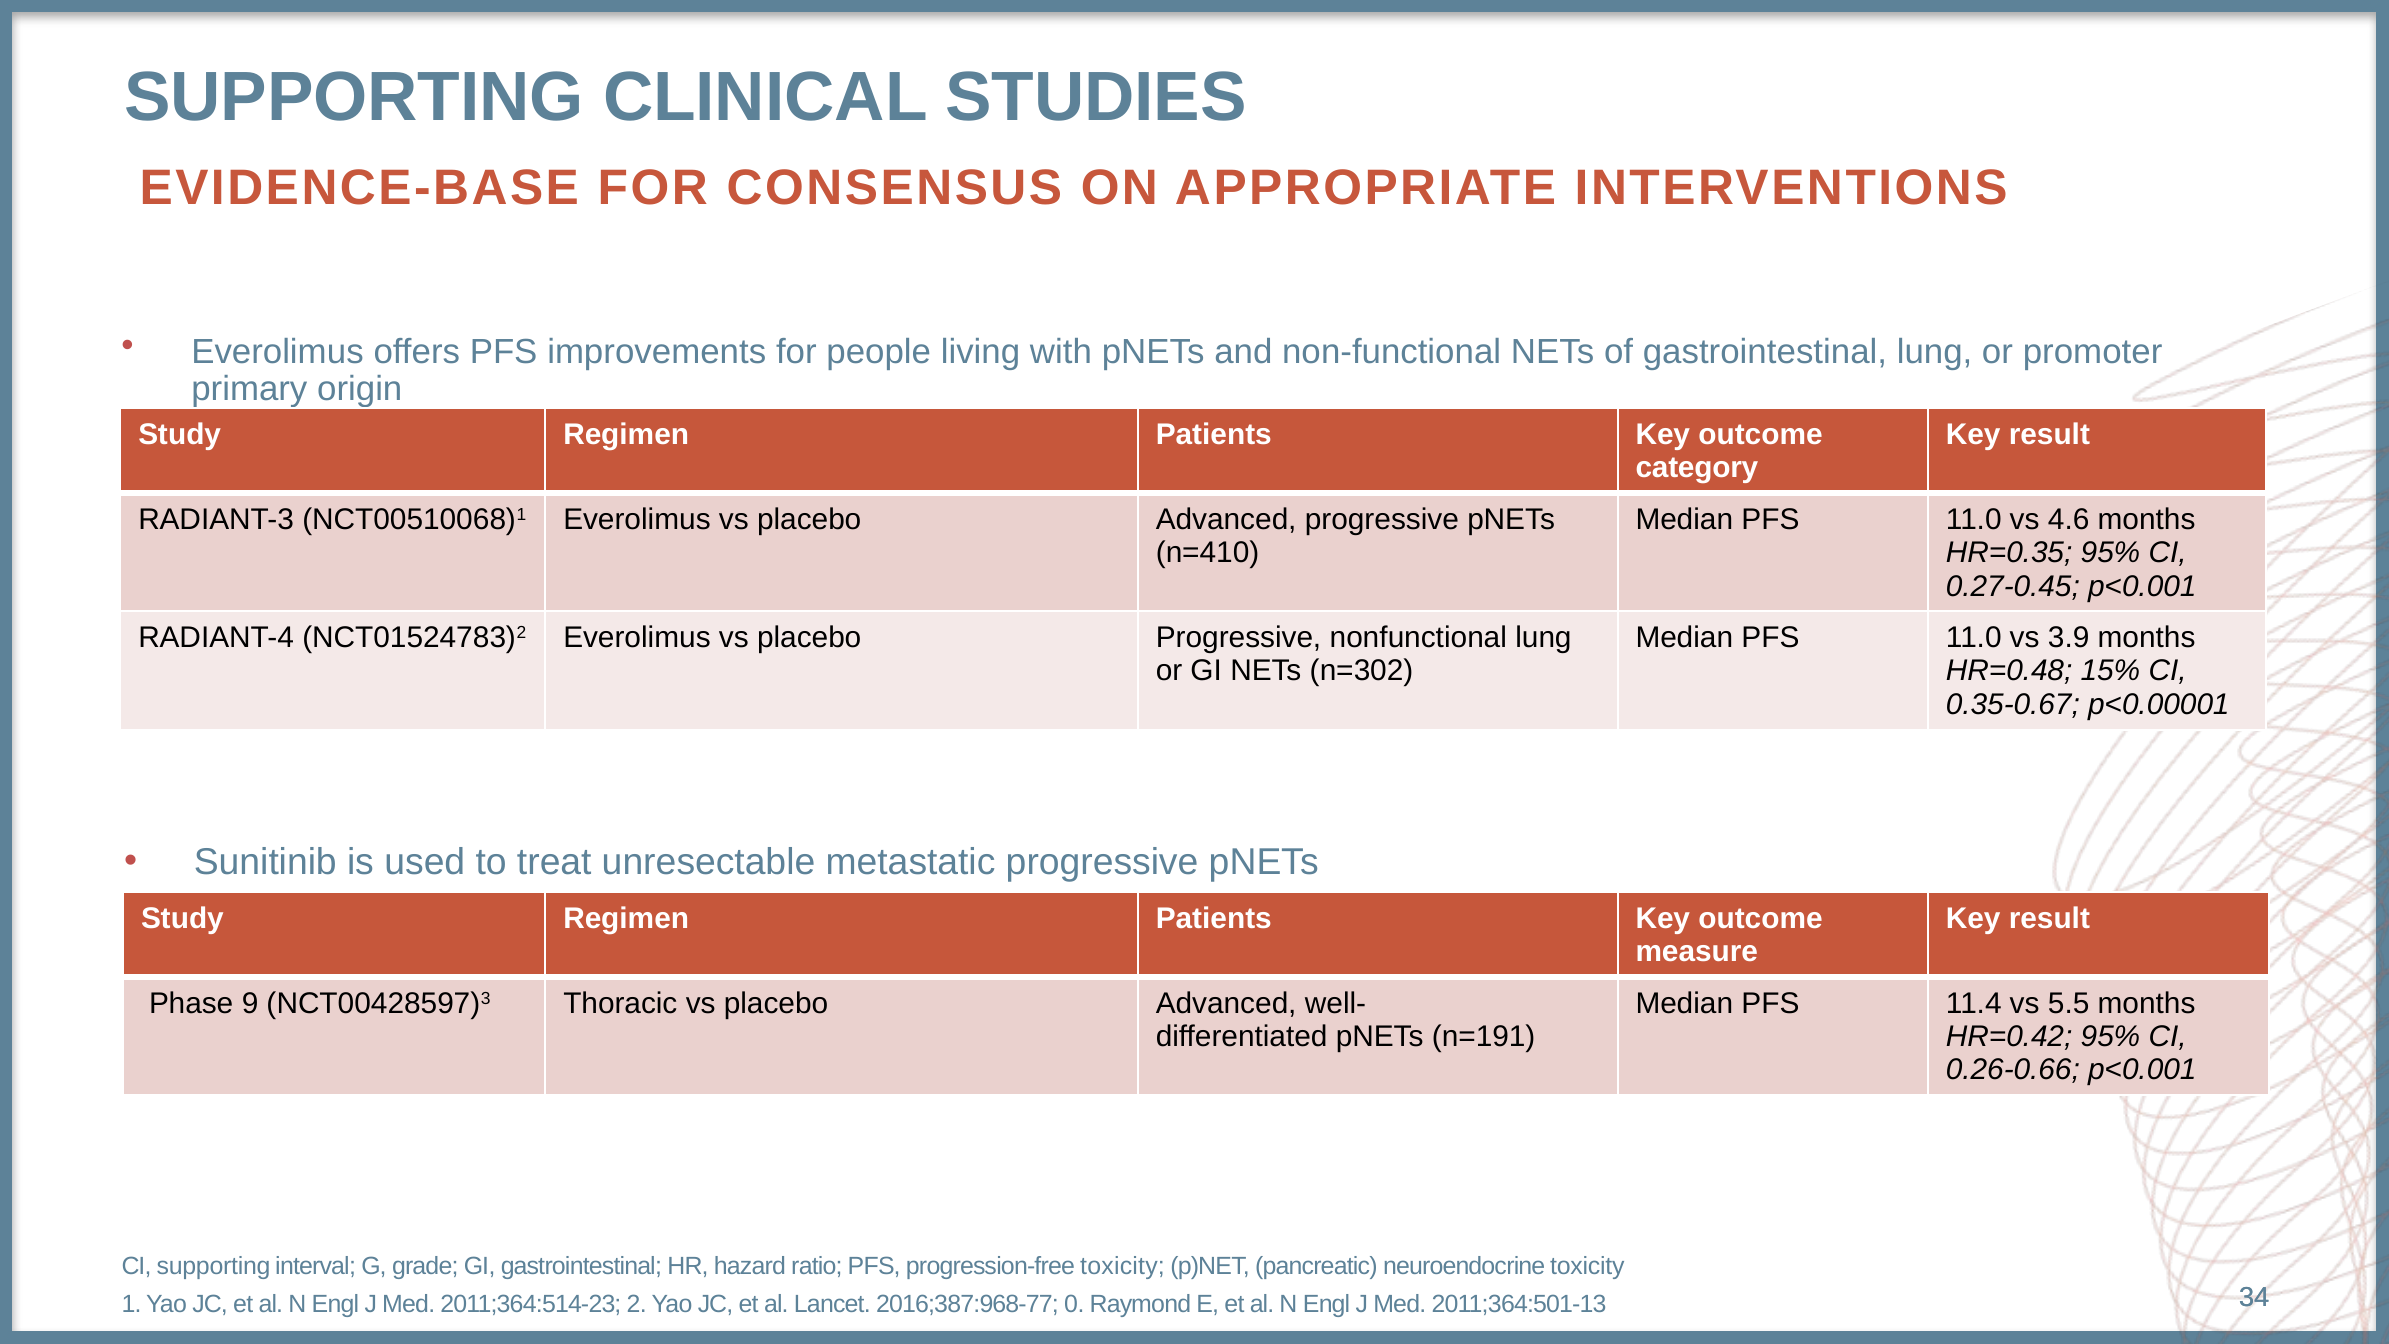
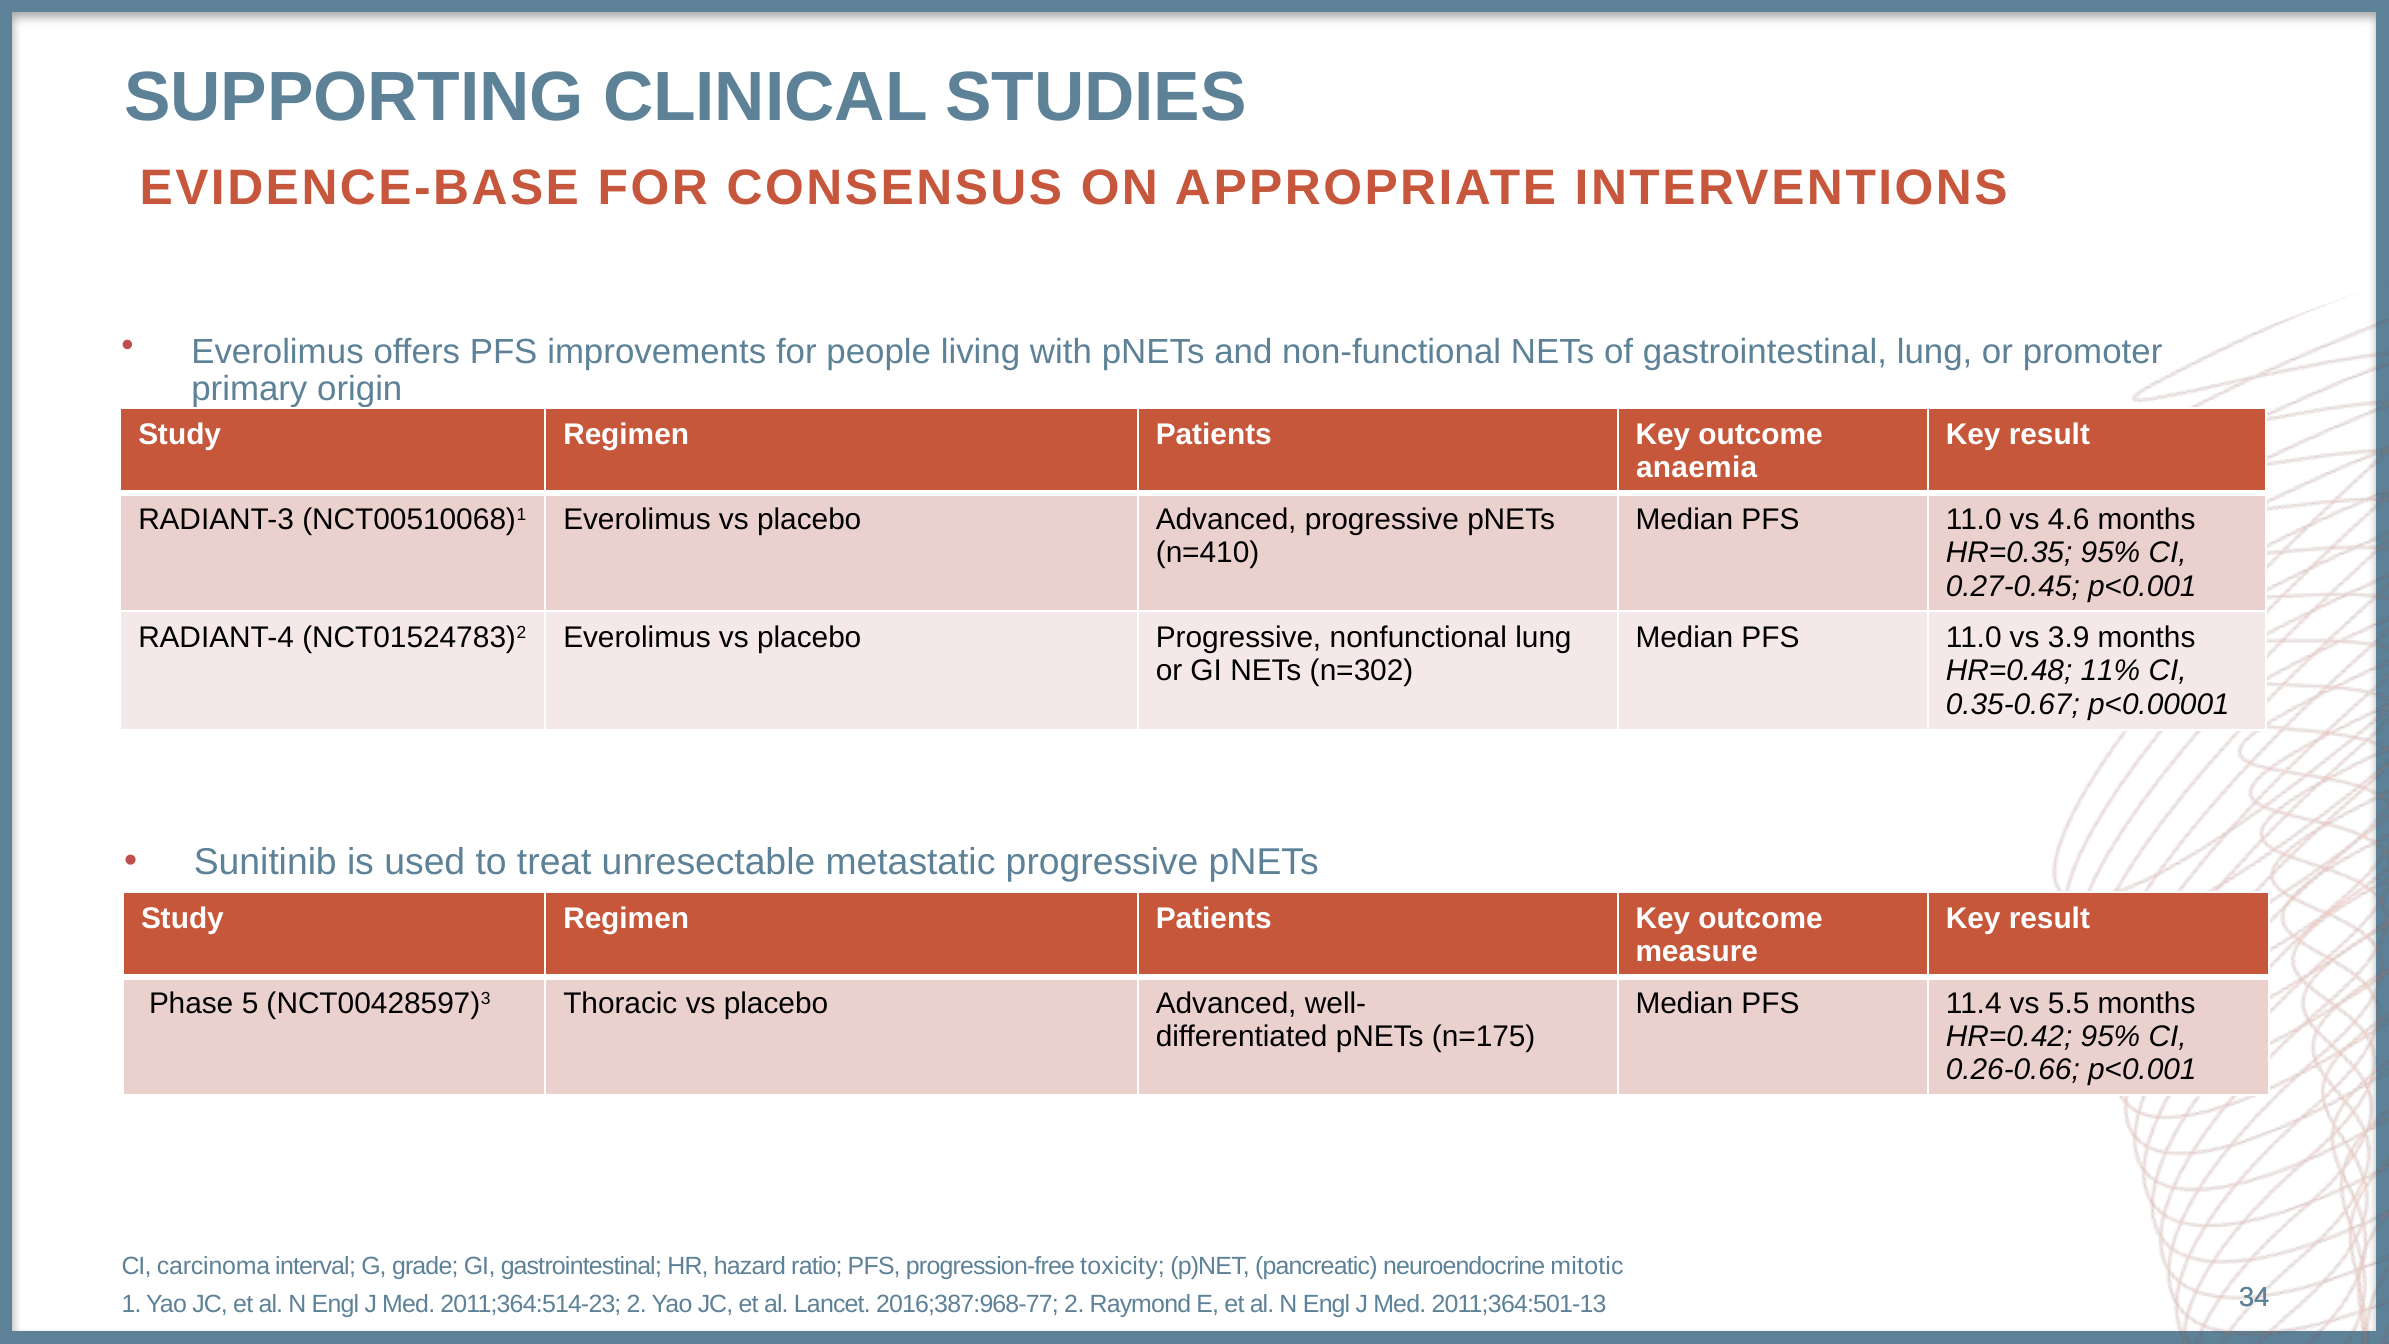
category: category -> anaemia
15%: 15% -> 11%
9: 9 -> 5
n=191: n=191 -> n=175
CI supporting: supporting -> carcinoma
neuroendocrine toxicity: toxicity -> mitotic
2016;387:968-77 0: 0 -> 2
